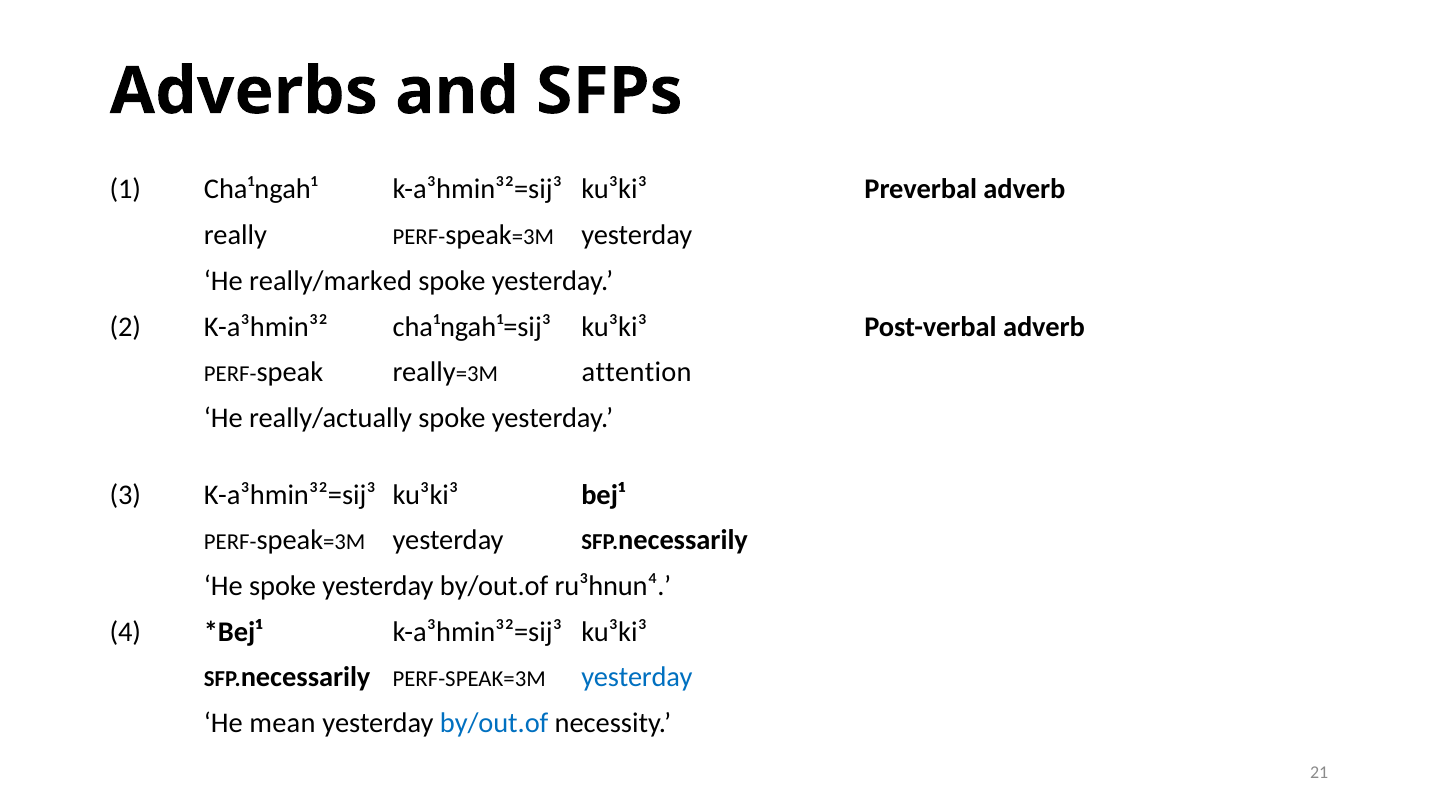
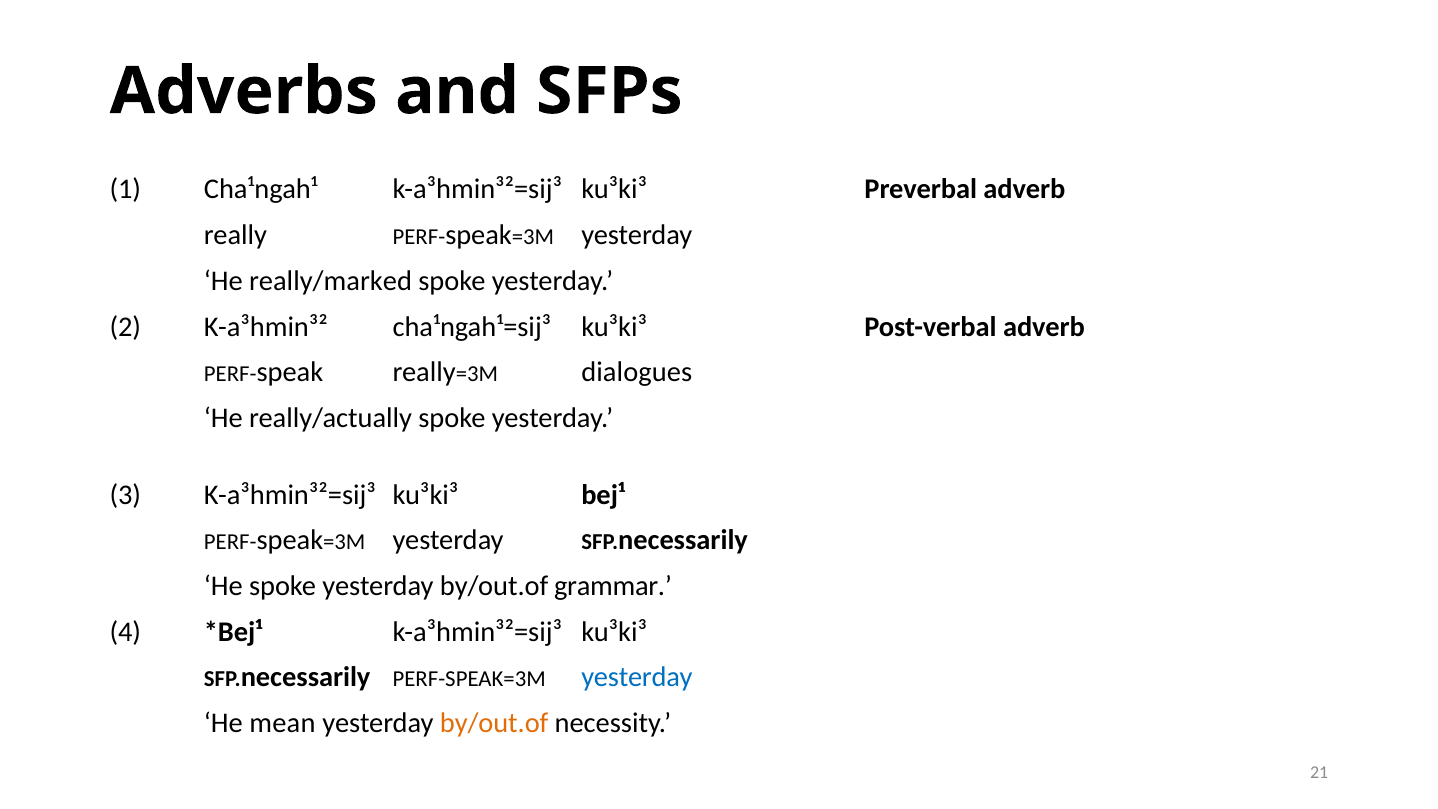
attention: attention -> dialogues
ru³hnun⁴: ru³hnun⁴ -> grammar
by/out.of at (494, 723) colour: blue -> orange
